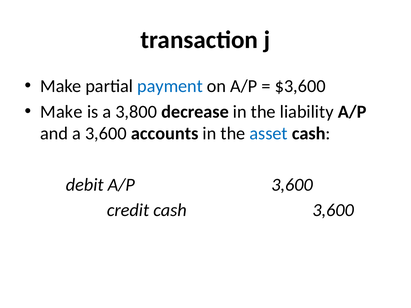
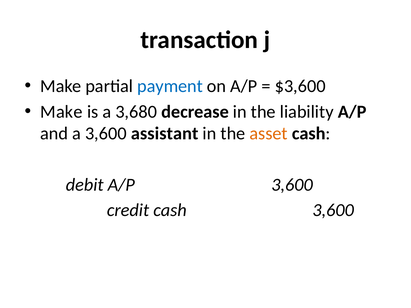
3,800: 3,800 -> 3,680
accounts: accounts -> assistant
asset colour: blue -> orange
